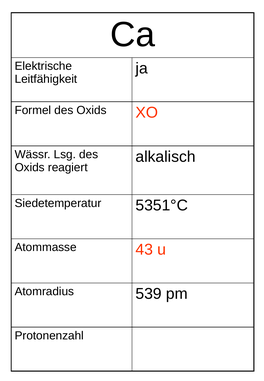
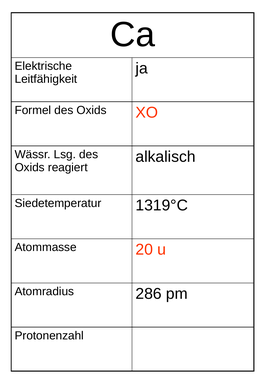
5351°C: 5351°C -> 1319°C
43: 43 -> 20
539: 539 -> 286
